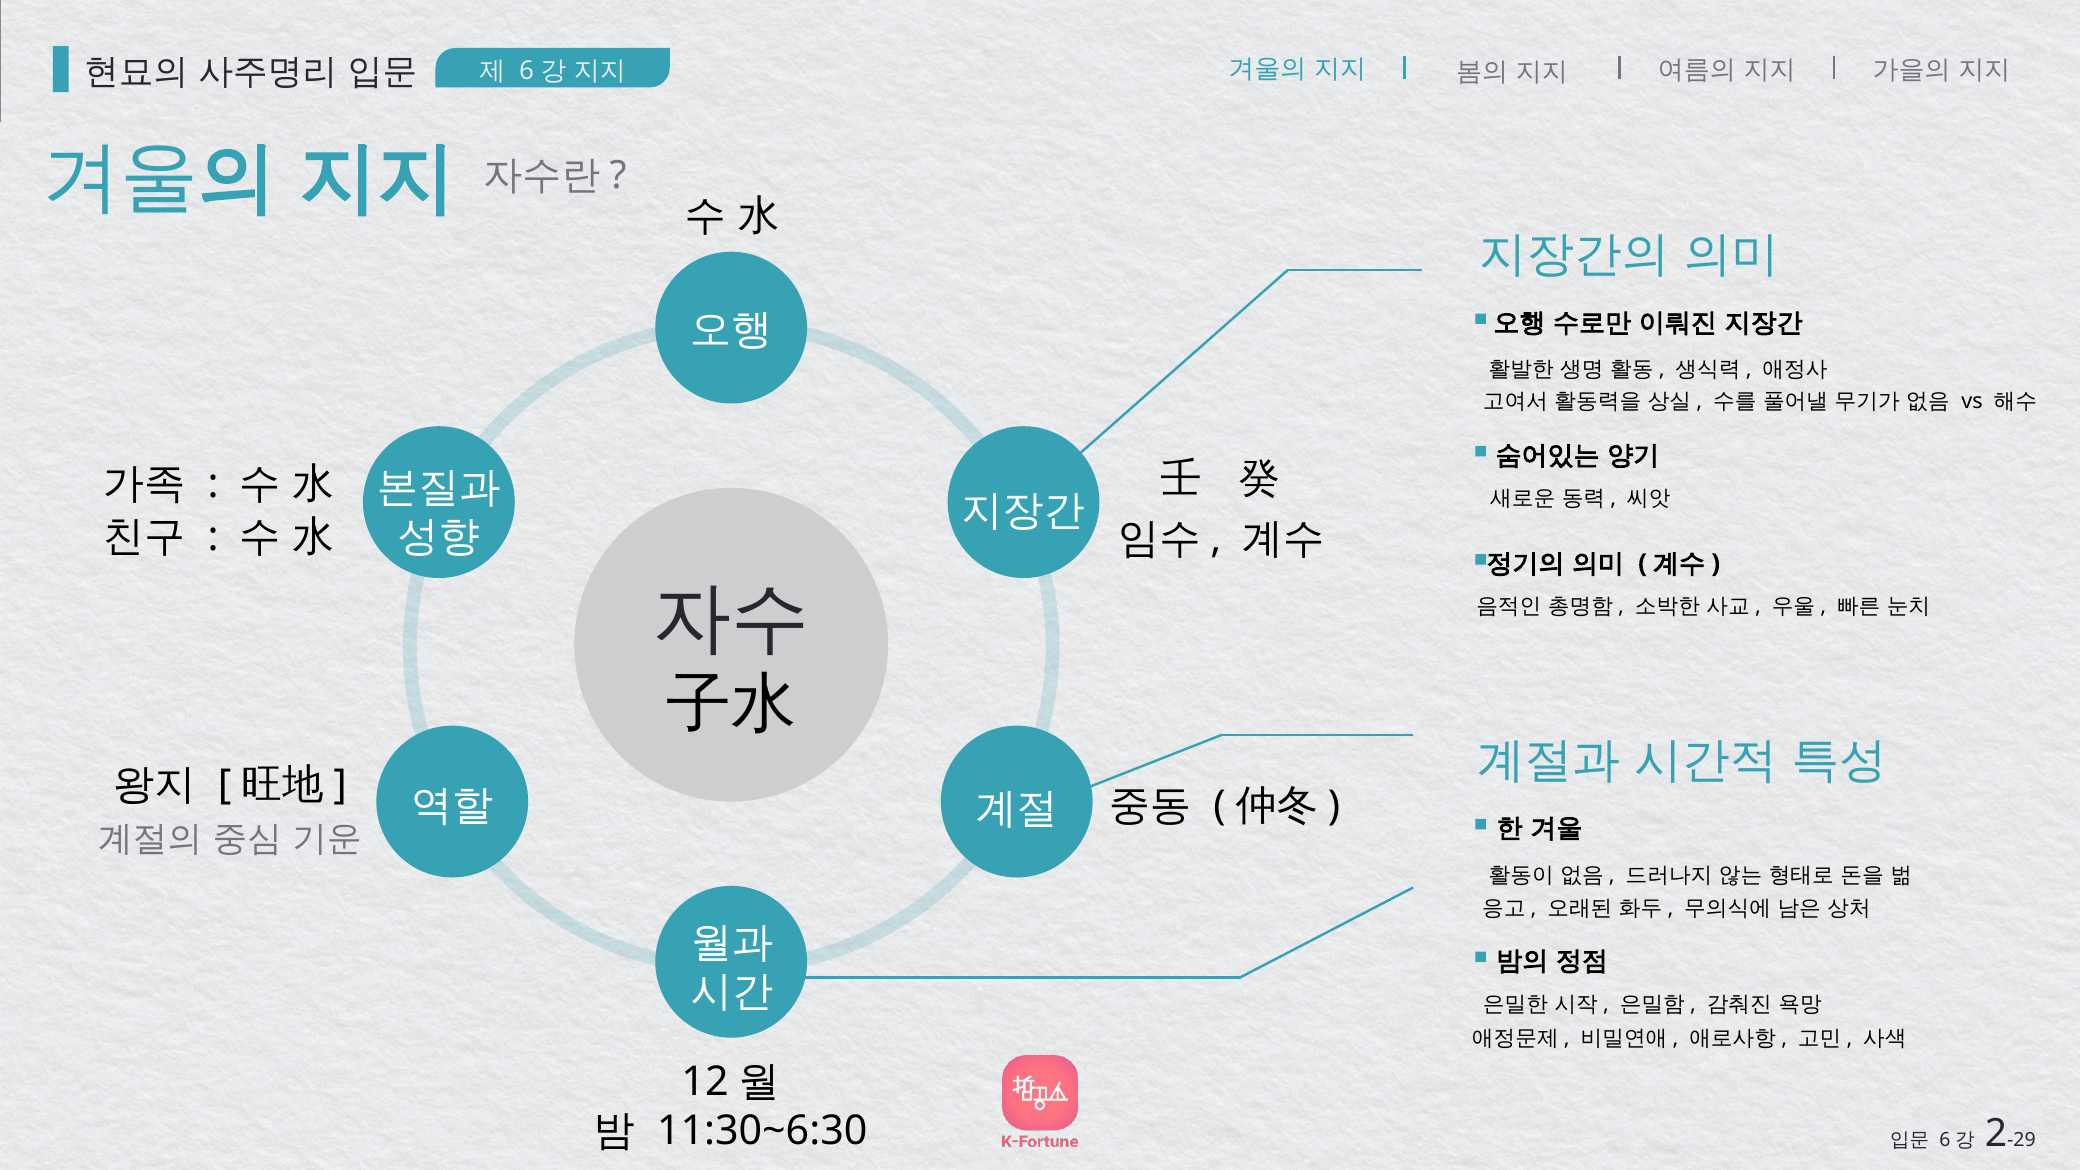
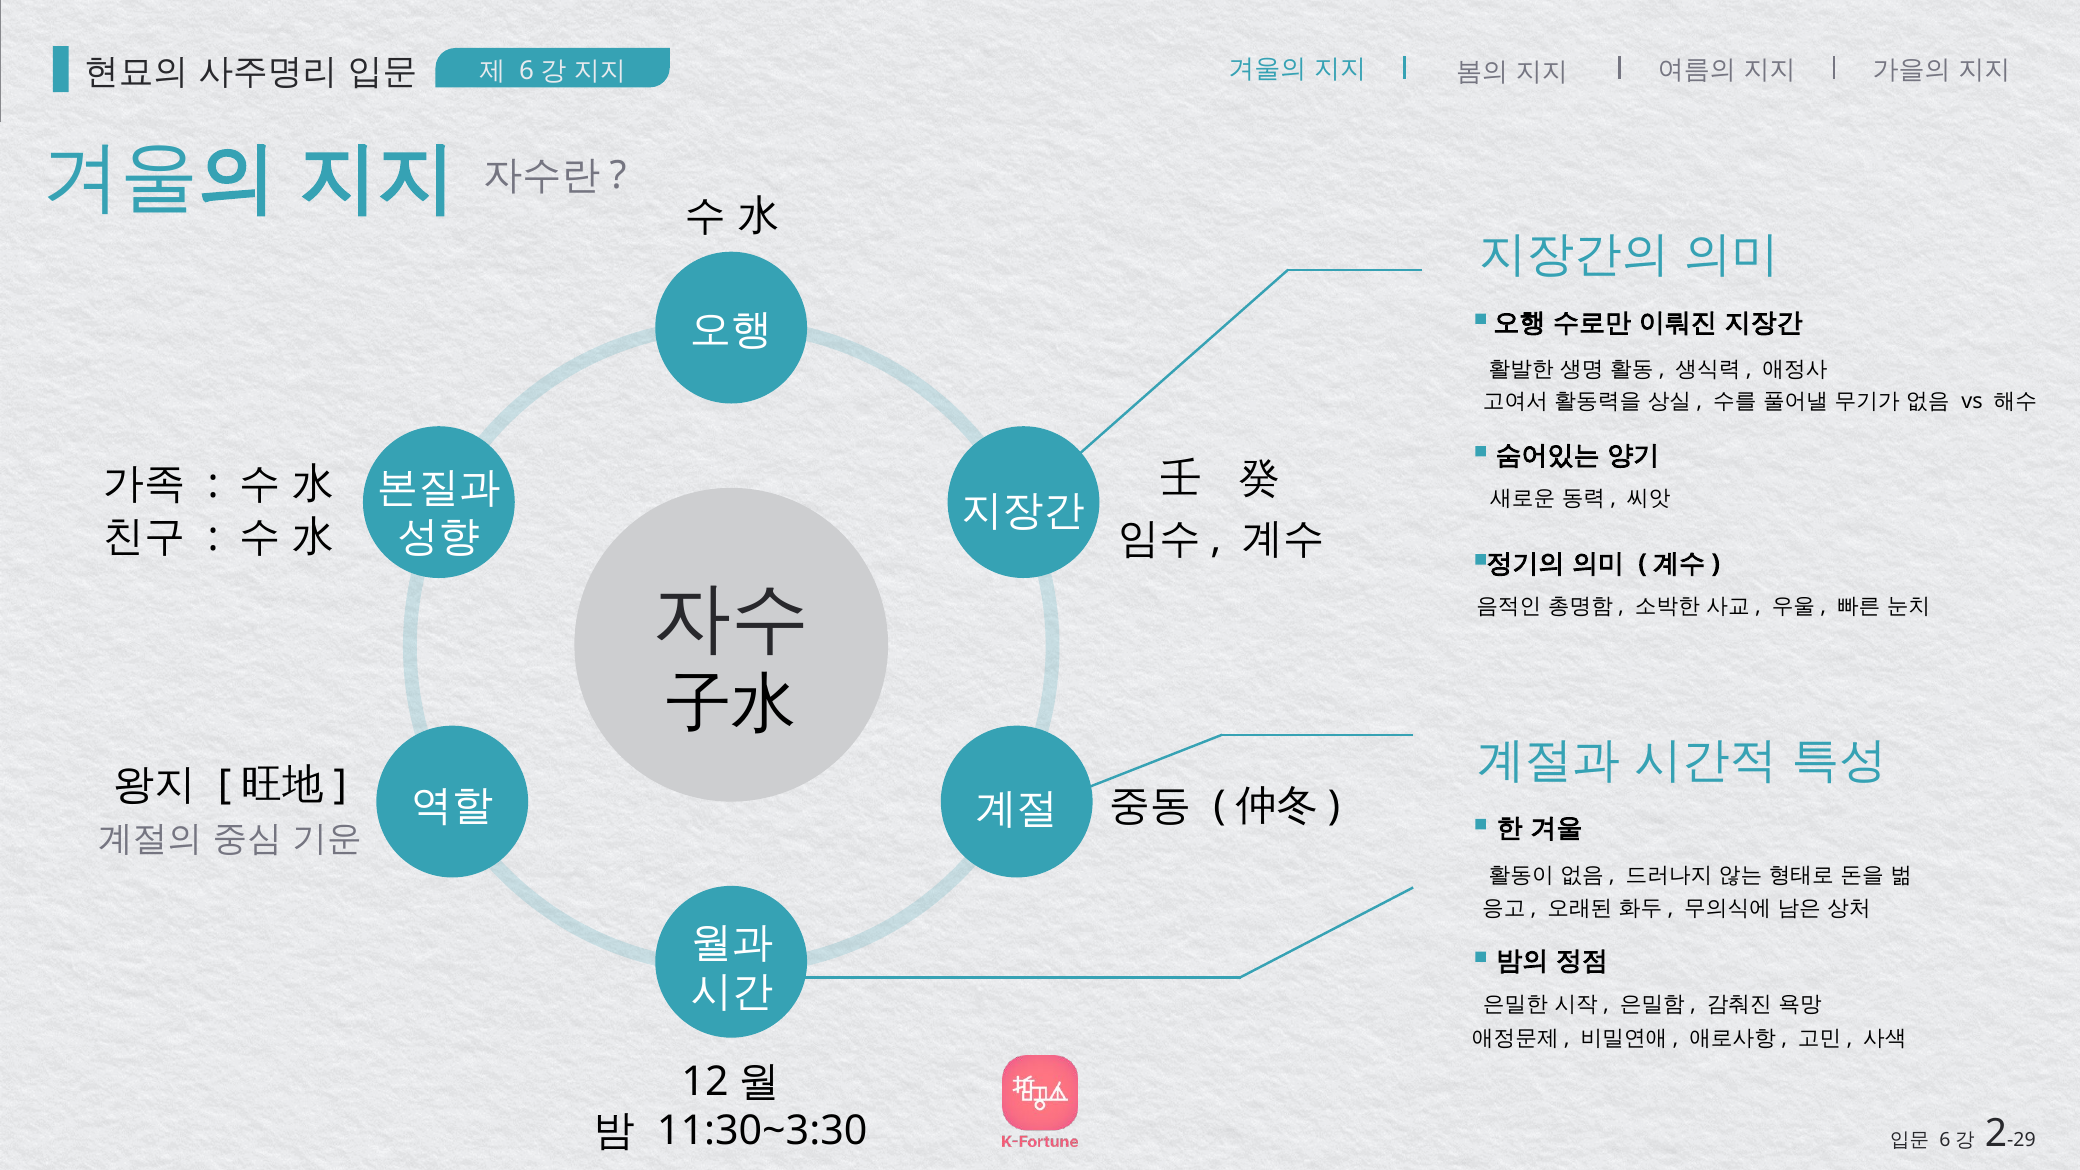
11:30~6:30: 11:30~6:30 -> 11:30~3:30
